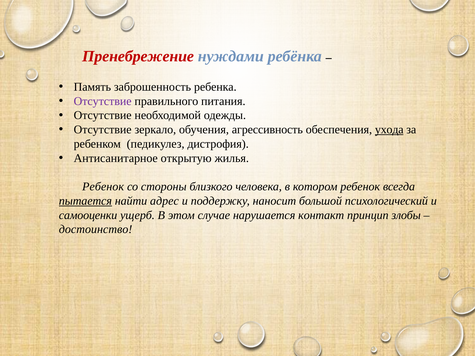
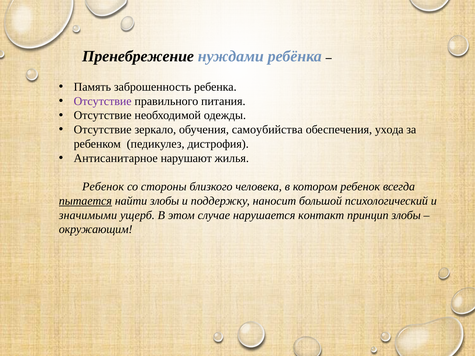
Пренебрежение colour: red -> black
агрессивность: агрессивность -> самоубийства
ухода underline: present -> none
открытую: открытую -> нарушают
найти адрес: адрес -> злобы
самооценки: самооценки -> значимыми
достоинство: достоинство -> окружающим
